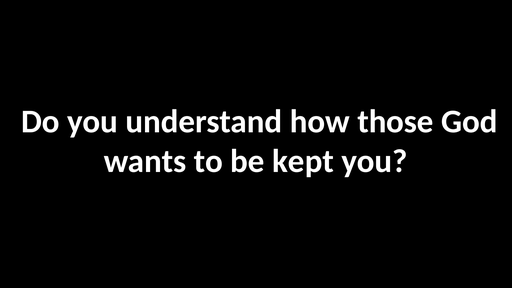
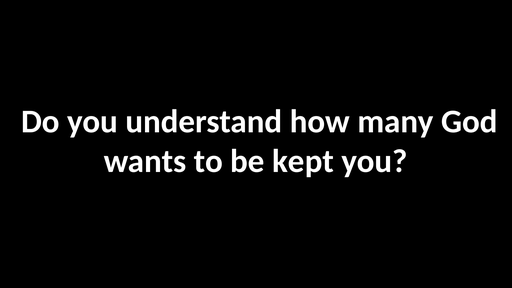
those: those -> many
